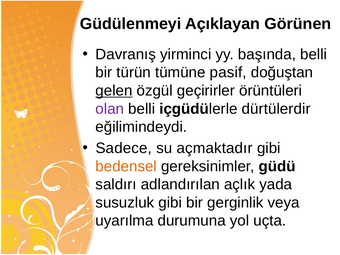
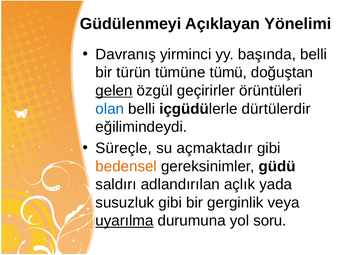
Görünen: Görünen -> Yönelimi
pasif: pasif -> tümü
olan colour: purple -> blue
Sadece: Sadece -> Süreçle
uyarılma underline: none -> present
uçta: uçta -> soru
